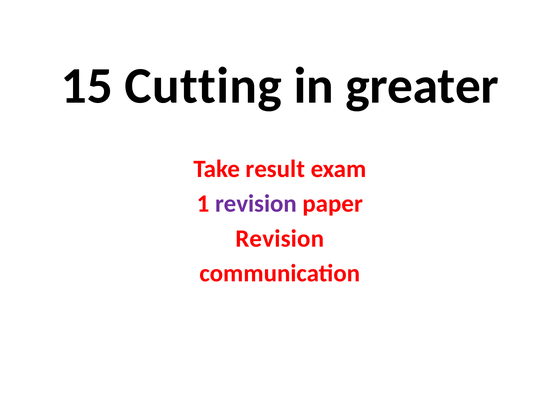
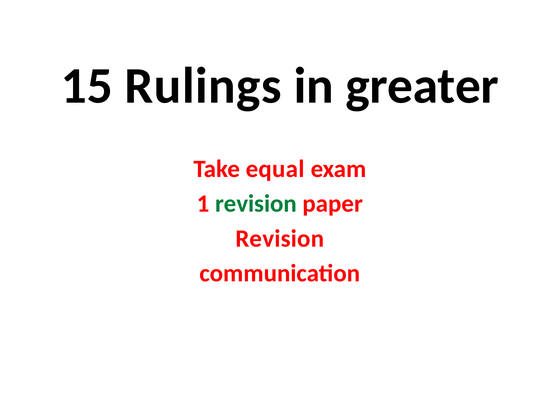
Cutting: Cutting -> Rulings
result: result -> equal
revision at (256, 204) colour: purple -> green
